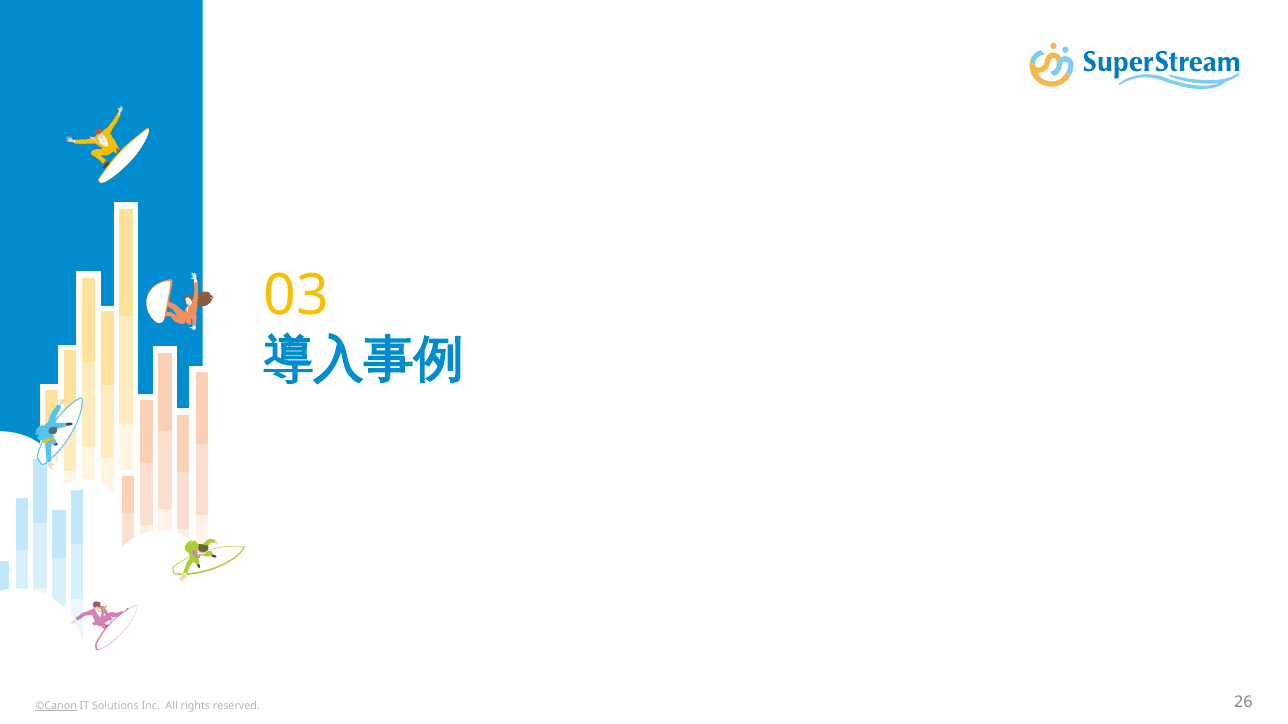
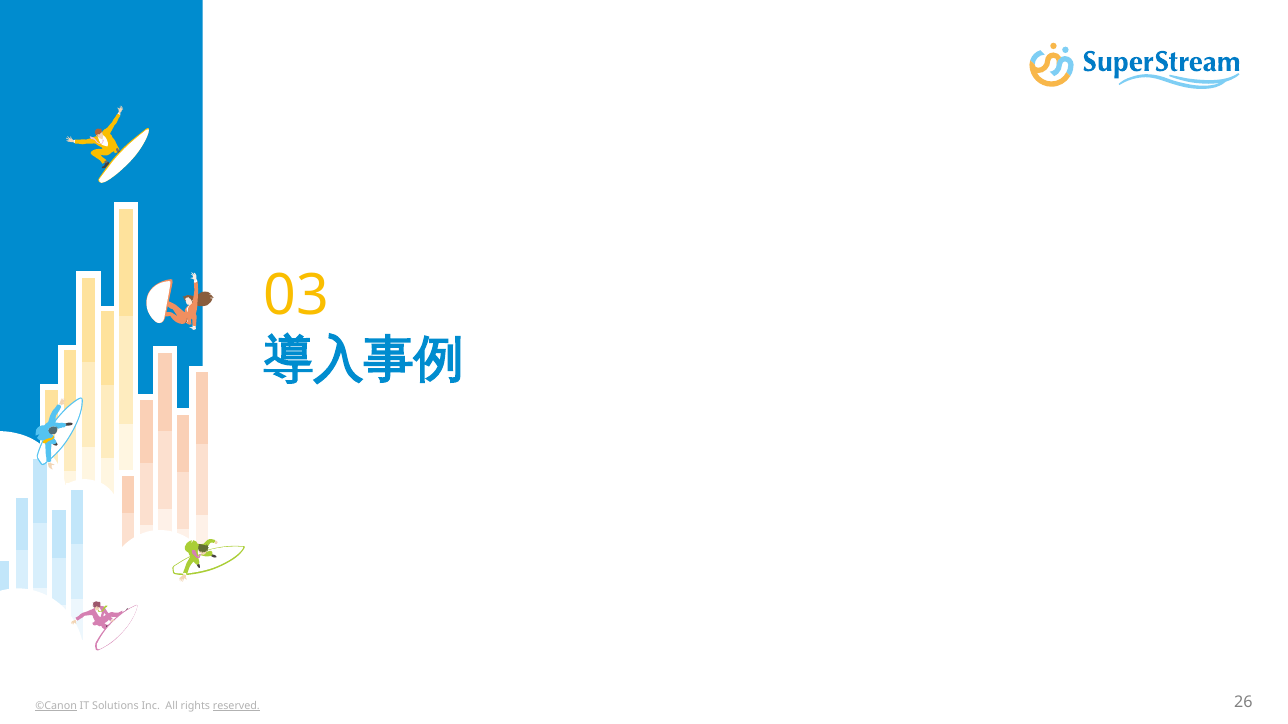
reserved underline: none -> present
